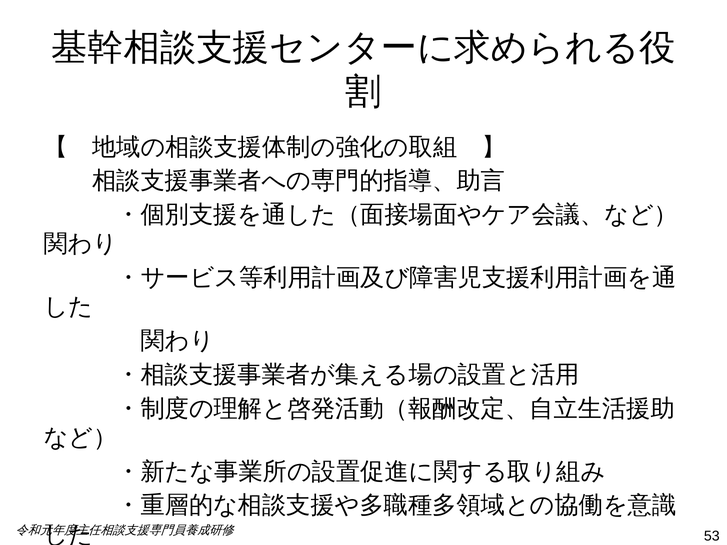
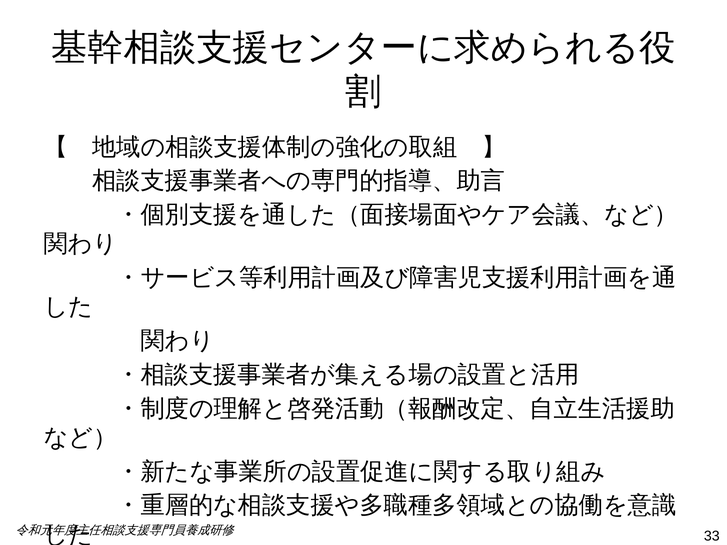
53: 53 -> 33
